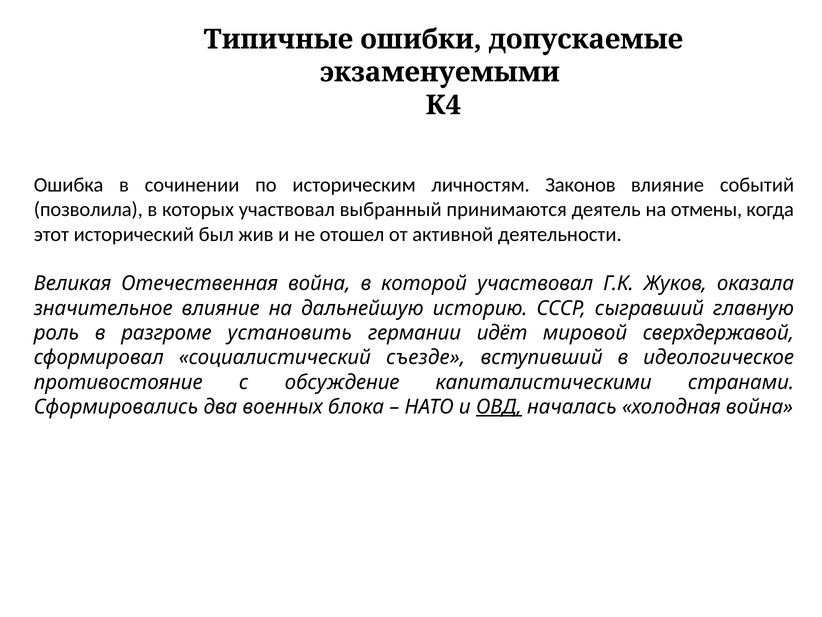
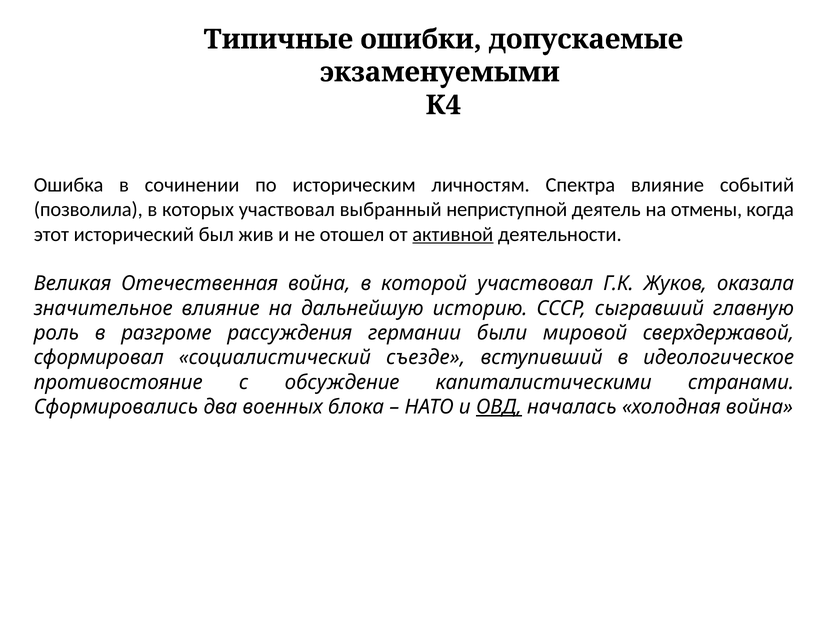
Законов: Законов -> Спектра
принимаются: принимаются -> неприступной
активной underline: none -> present
установить: установить -> рассуждения
идёт: идёт -> были
